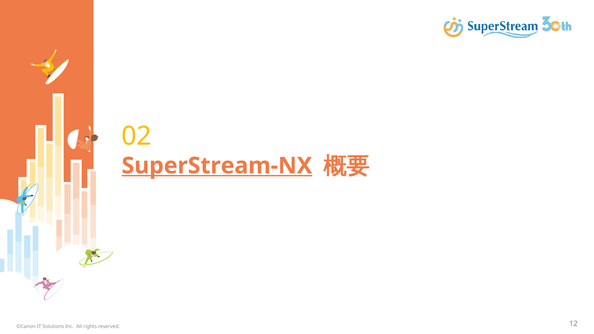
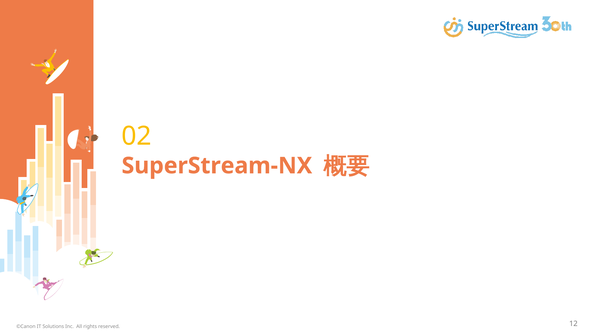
SuperStream-NX underline: present -> none
